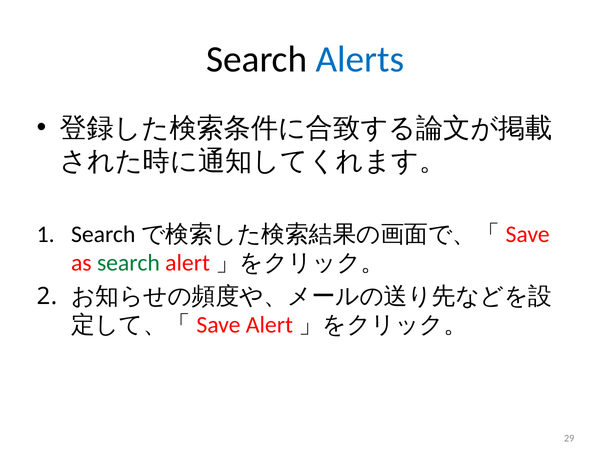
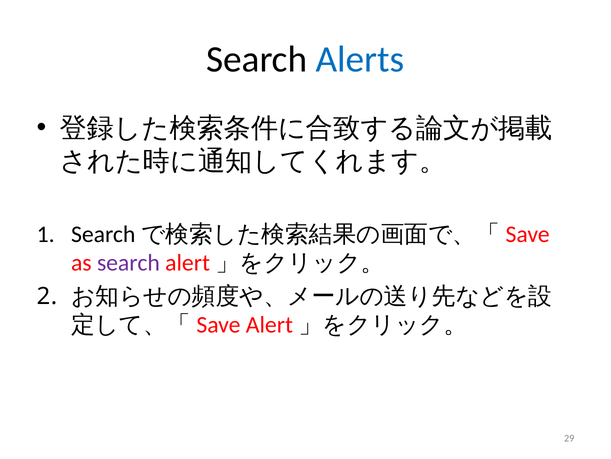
search at (128, 262) colour: green -> purple
